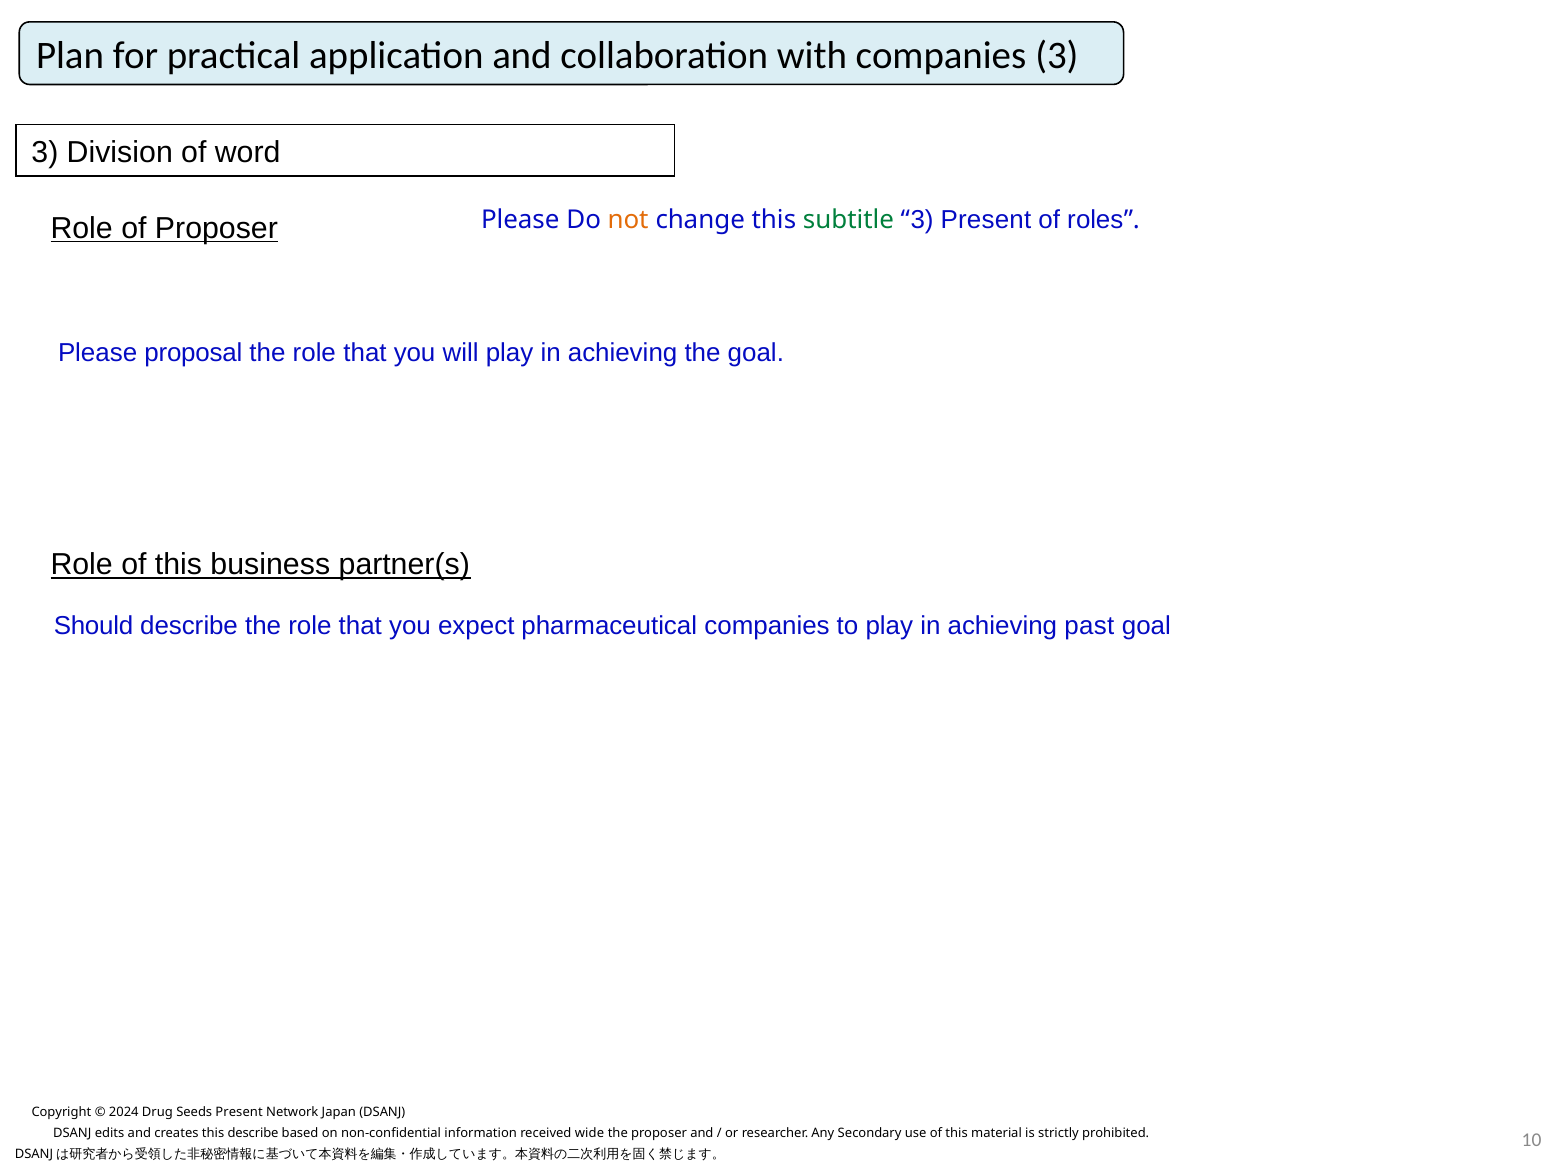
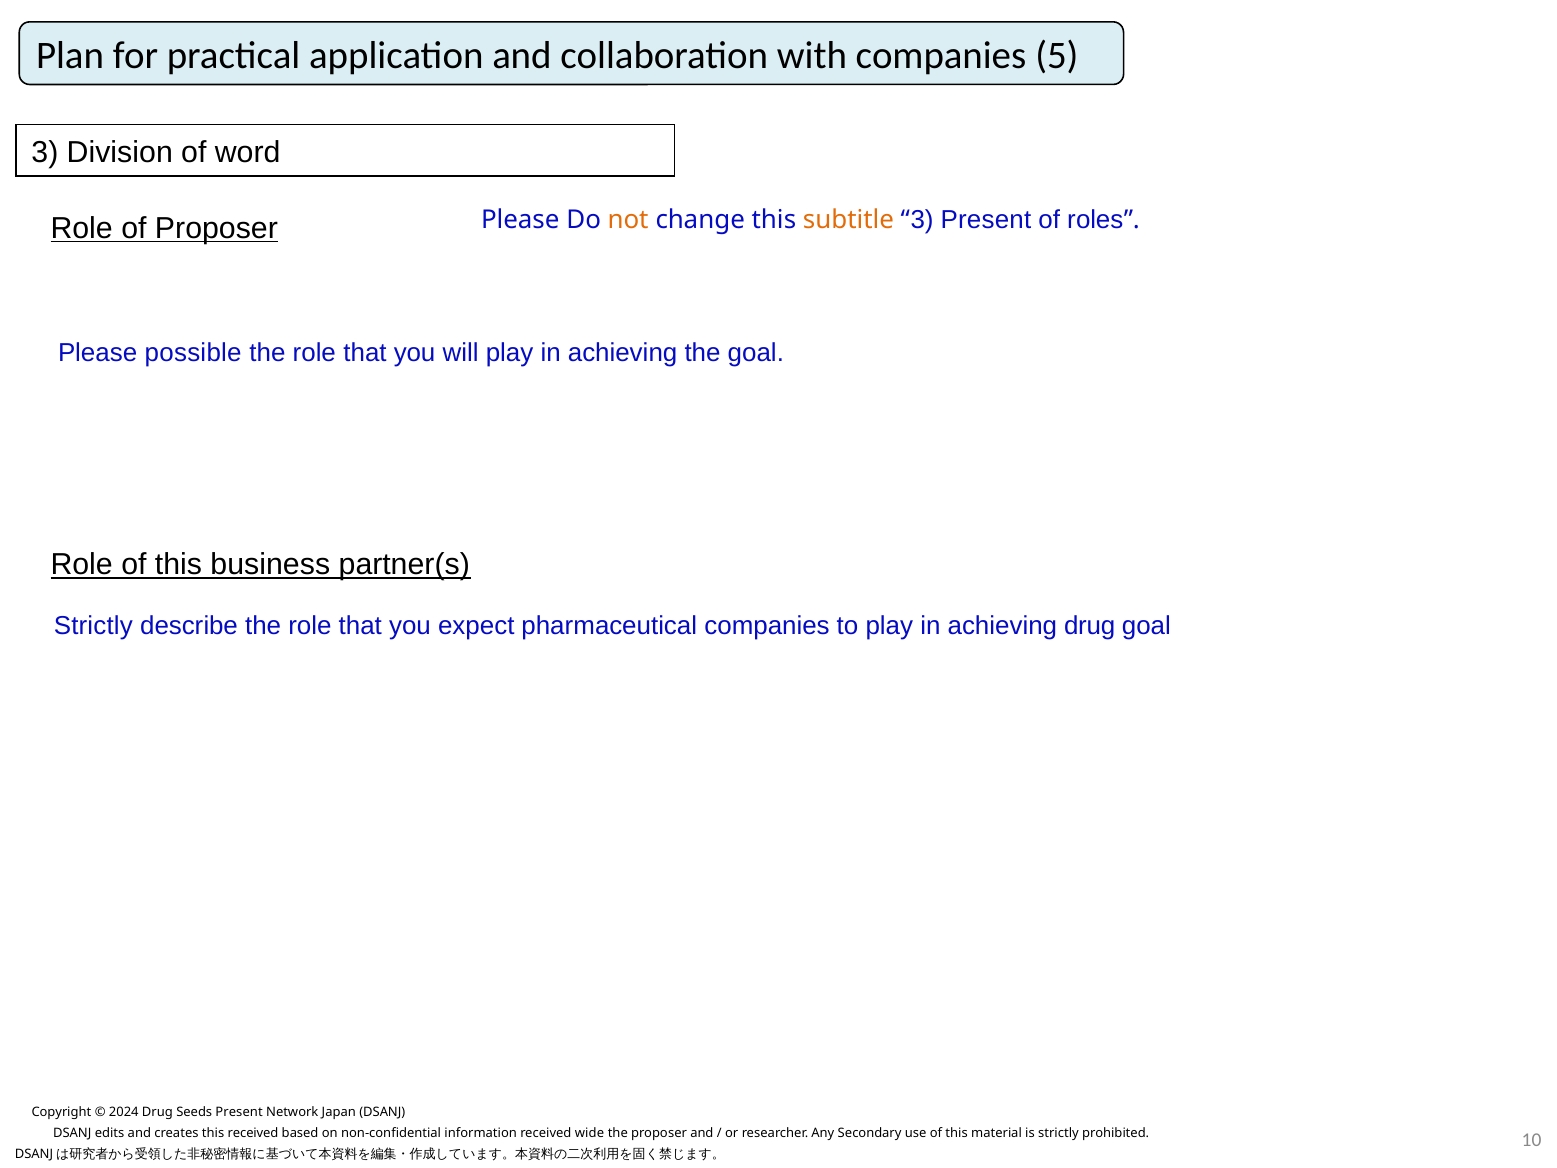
companies 3: 3 -> 5
subtitle colour: green -> orange
proposal: proposal -> possible
Should at (94, 626): Should -> Strictly
achieving past: past -> drug
this describe: describe -> received
